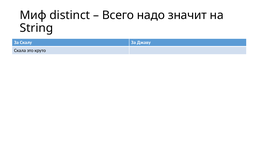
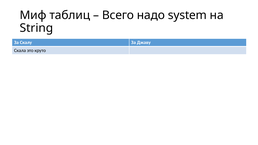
distinct: distinct -> таблиц
значит: значит -> system
